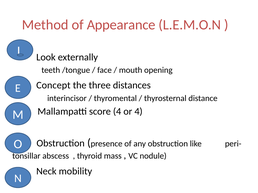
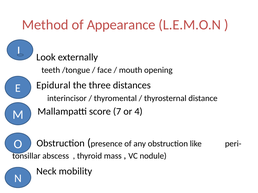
Concept: Concept -> Epidural
score 4: 4 -> 7
